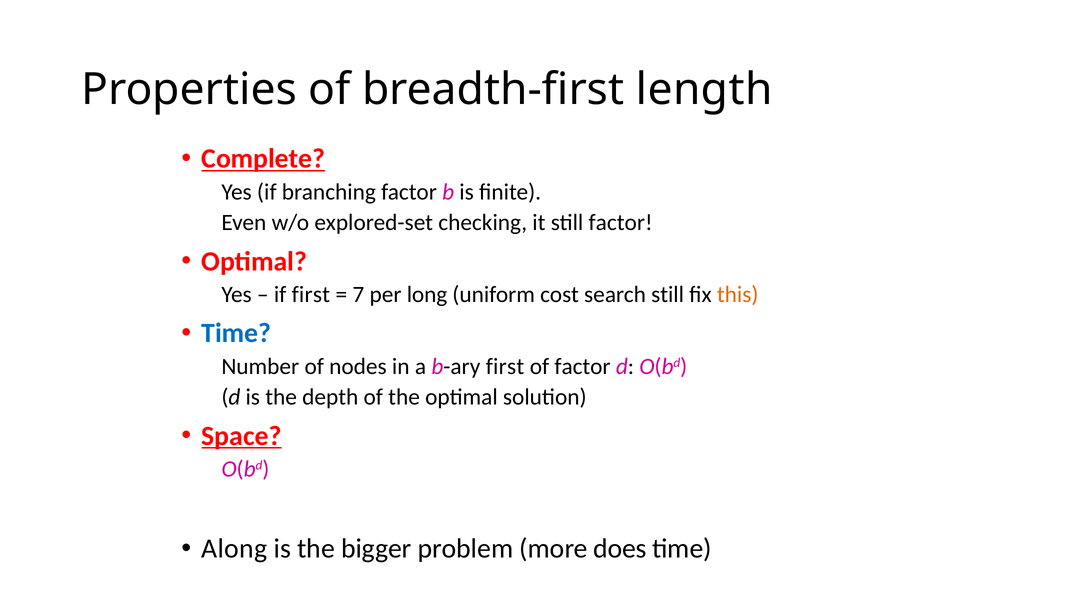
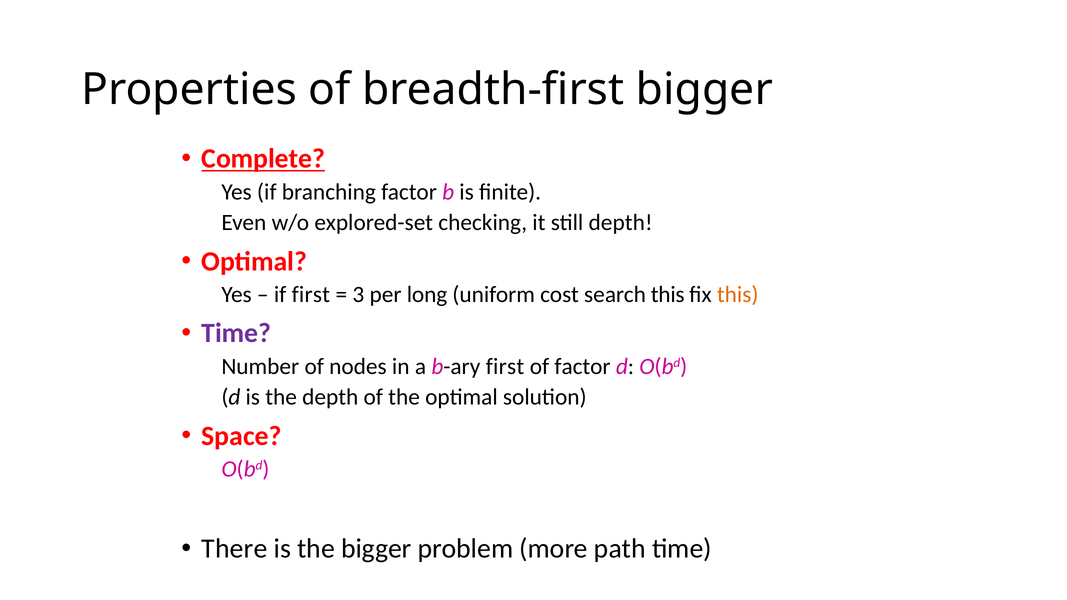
breadth-first length: length -> bigger
still factor: factor -> depth
7: 7 -> 3
search still: still -> this
Time at (236, 333) colour: blue -> purple
Space underline: present -> none
Along: Along -> There
does: does -> path
